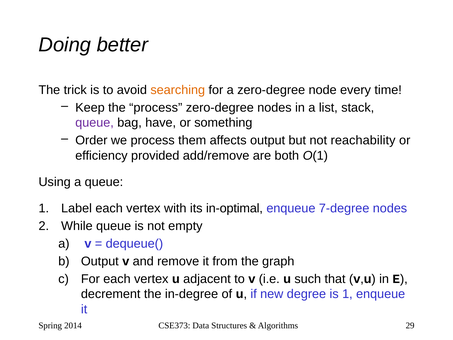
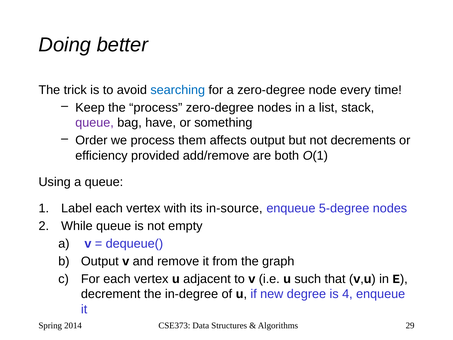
searching colour: orange -> blue
reachability: reachability -> decrements
in-optimal: in-optimal -> in-source
7-degree: 7-degree -> 5-degree
is 1: 1 -> 4
